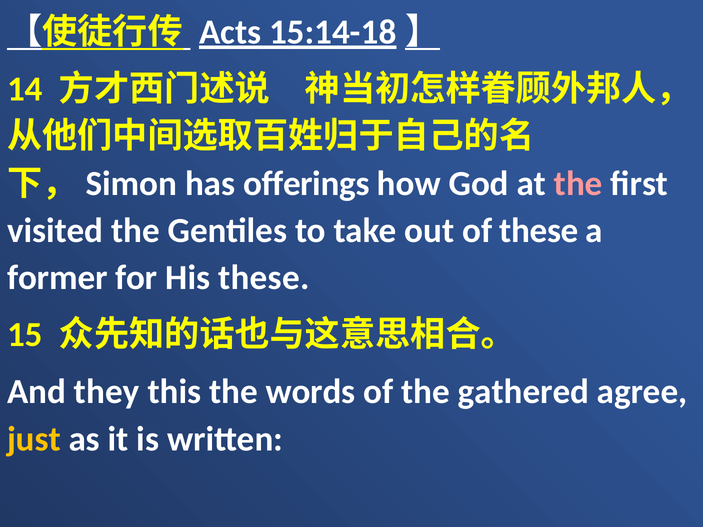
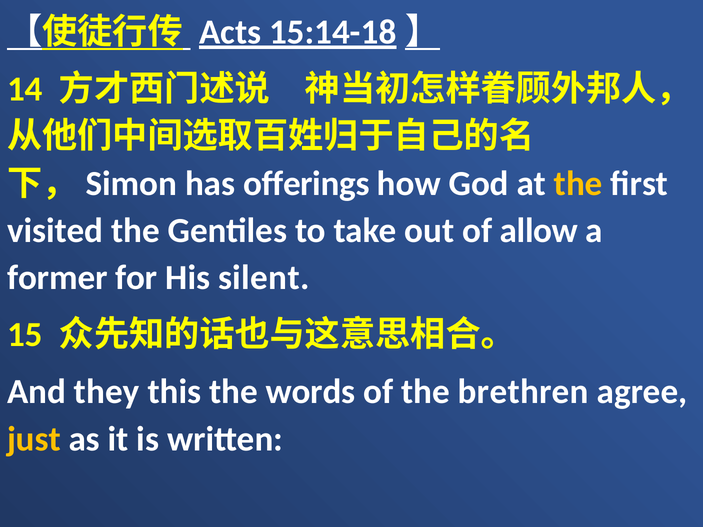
the at (578, 184) colour: pink -> yellow
of these: these -> allow
His these: these -> silent
gathered: gathered -> brethren
